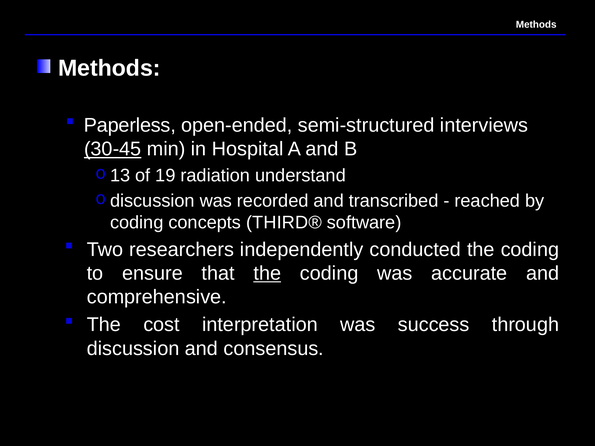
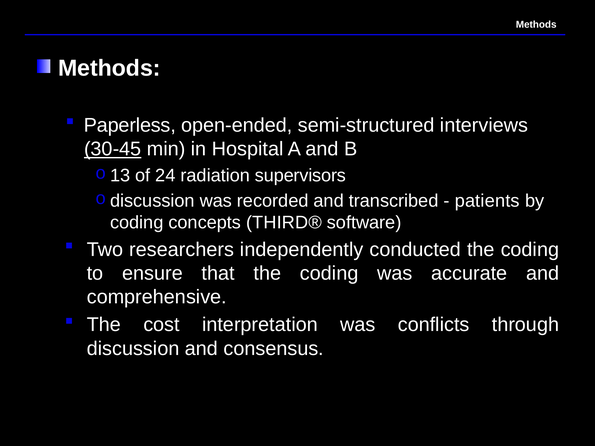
19: 19 -> 24
understand: understand -> supervisors
reached: reached -> patients
the at (267, 273) underline: present -> none
success: success -> conflicts
